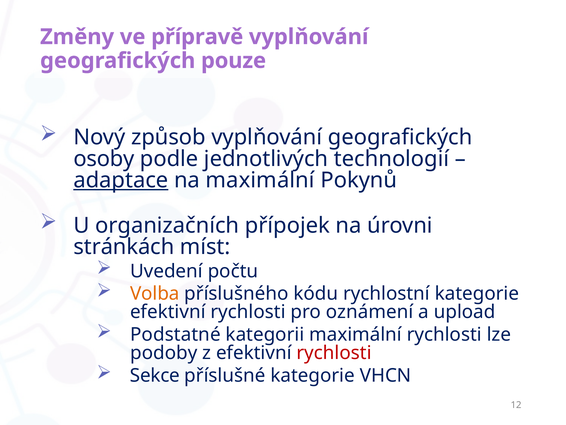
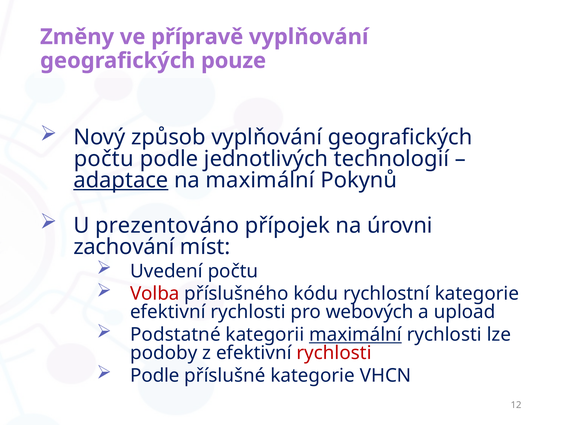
osoby at (104, 159): osoby -> počtu
organizačních: organizačních -> prezentováno
stránkách: stránkách -> zachování
Volba colour: orange -> red
oznámení: oznámení -> webových
maximální at (355, 334) underline: none -> present
Sekce at (155, 375): Sekce -> Podle
